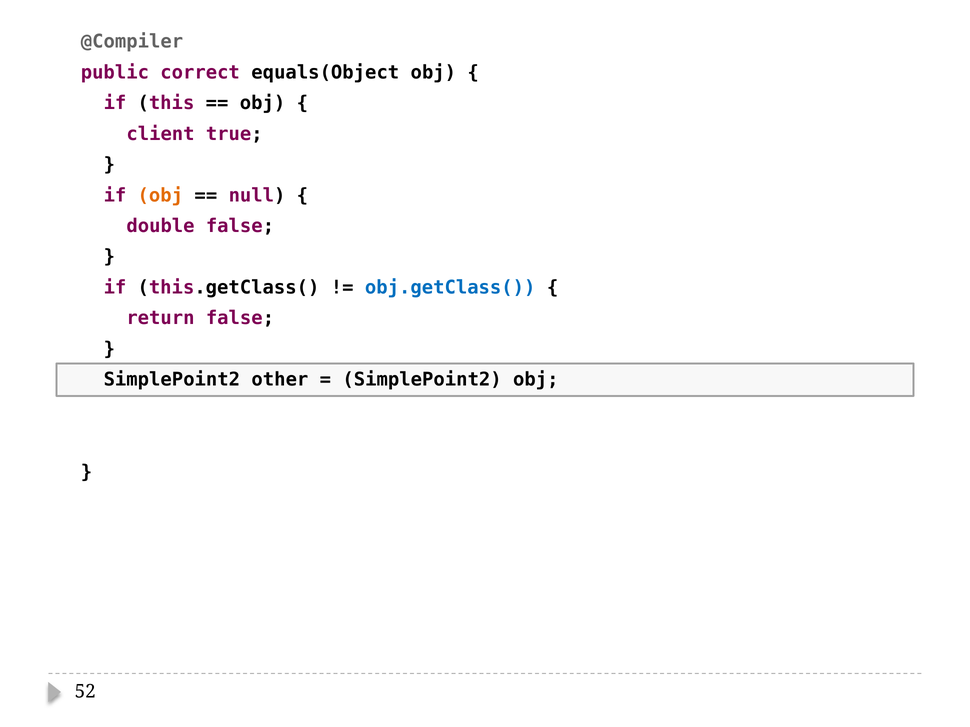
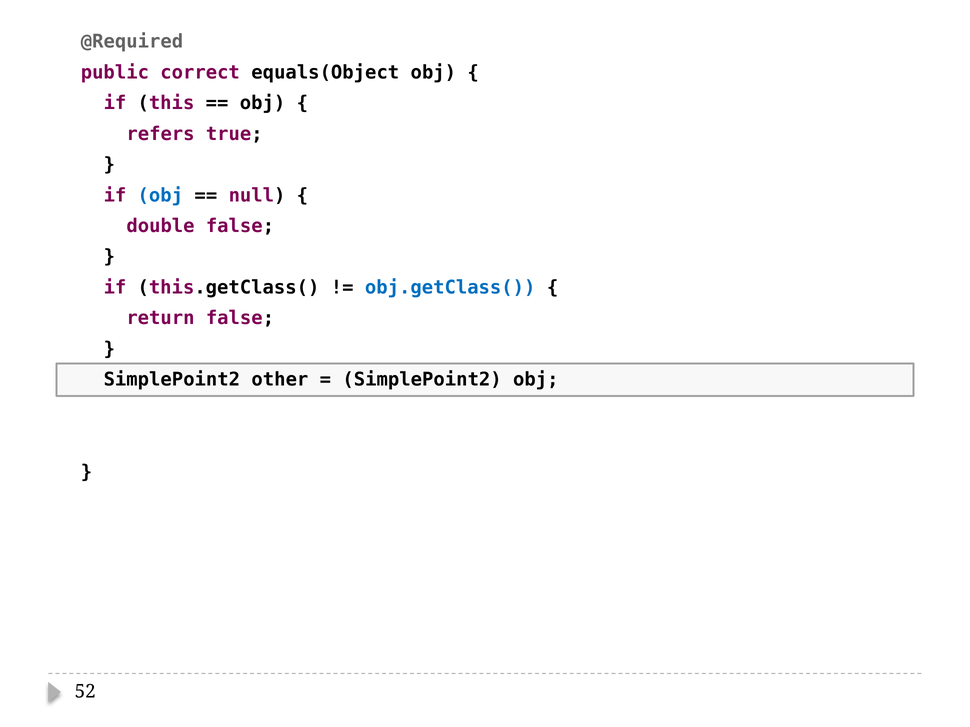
@Compiler: @Compiler -> @Required
client: client -> refers
obj at (160, 195) colour: orange -> blue
